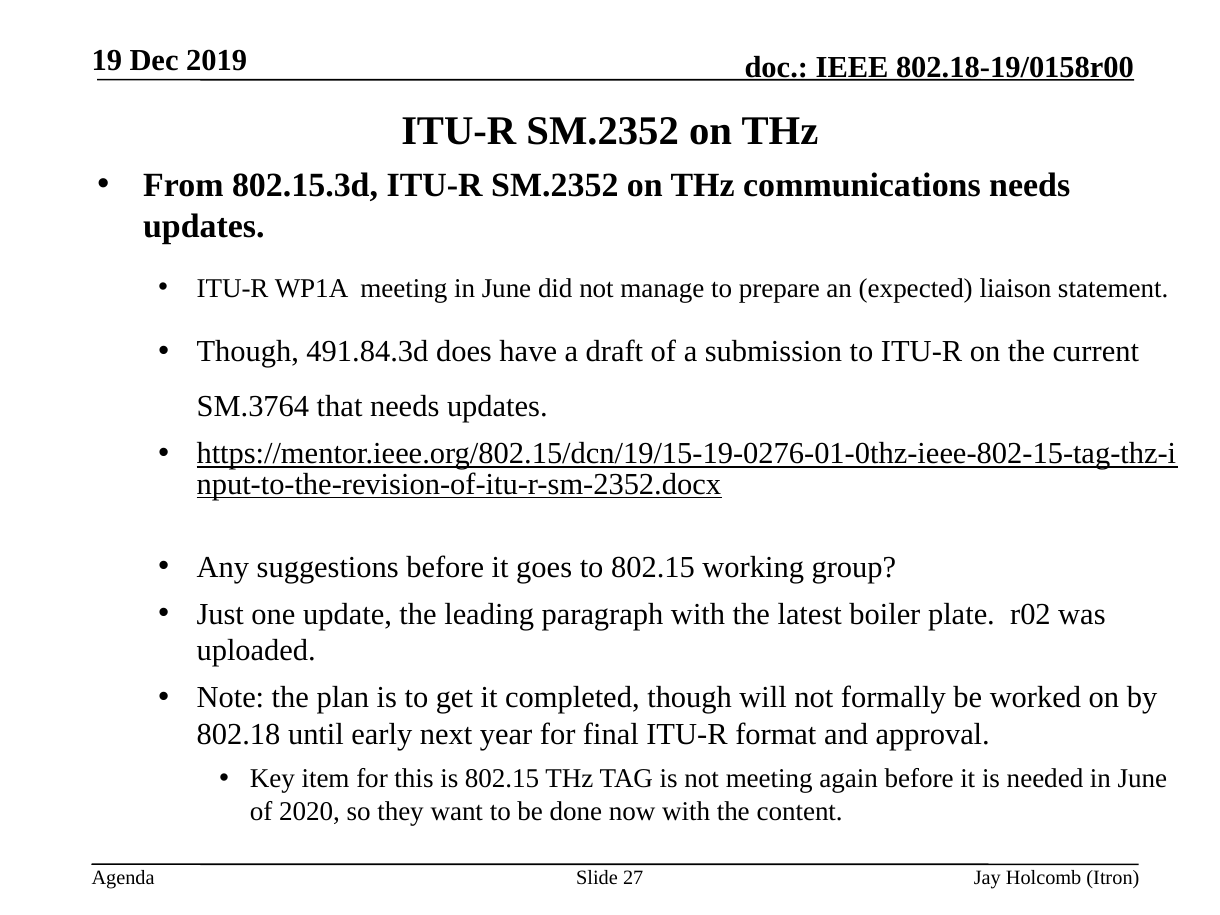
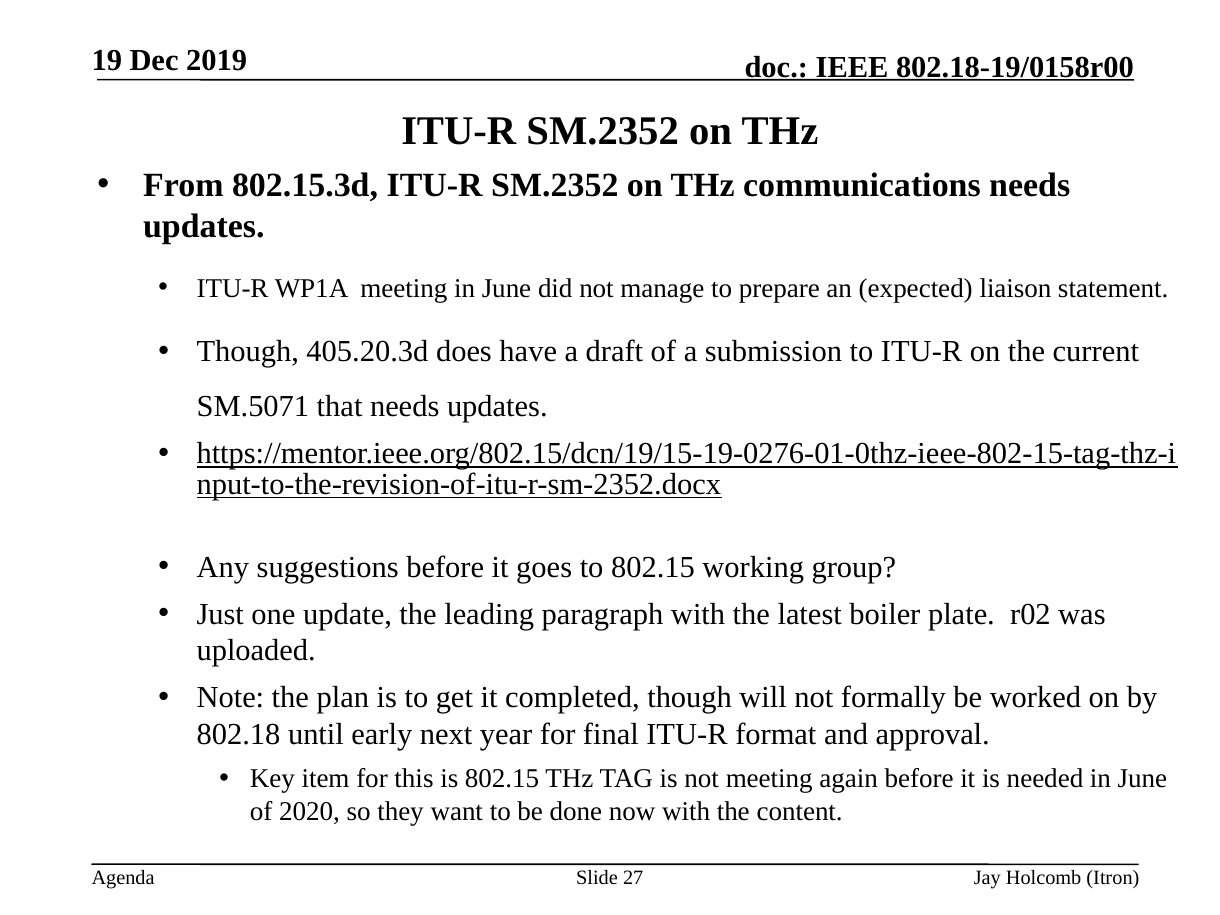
491.84.3d: 491.84.3d -> 405.20.3d
SM.3764: SM.3764 -> SM.5071
